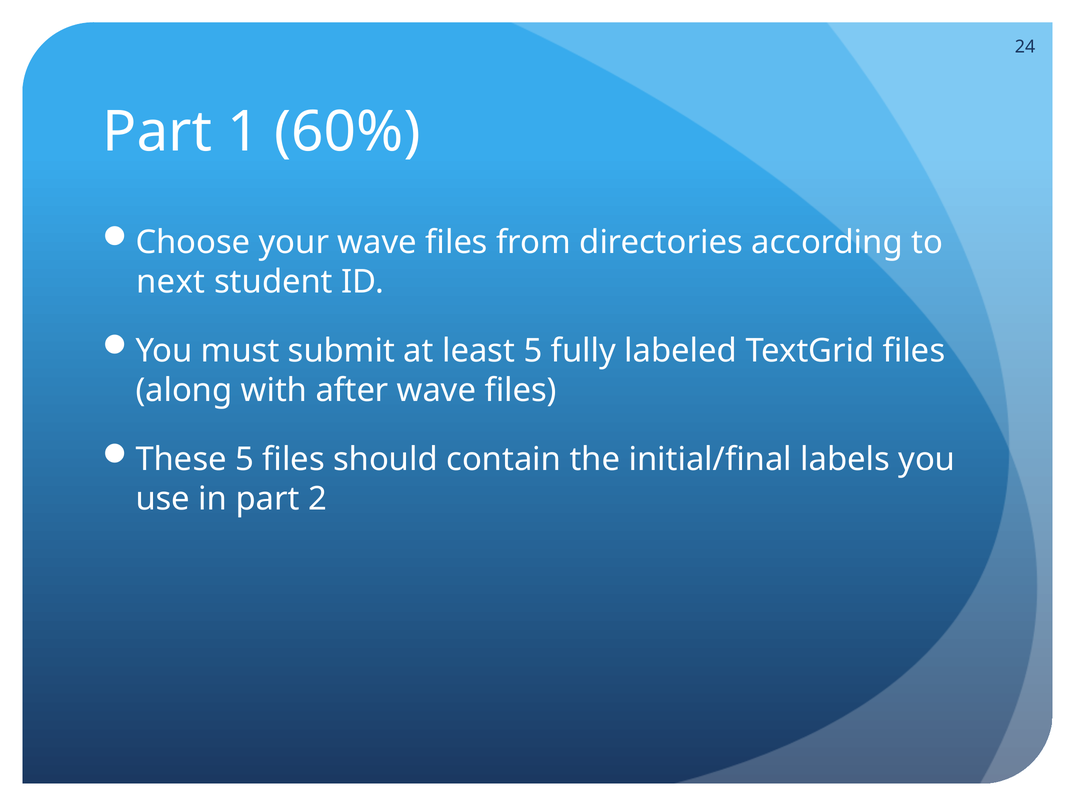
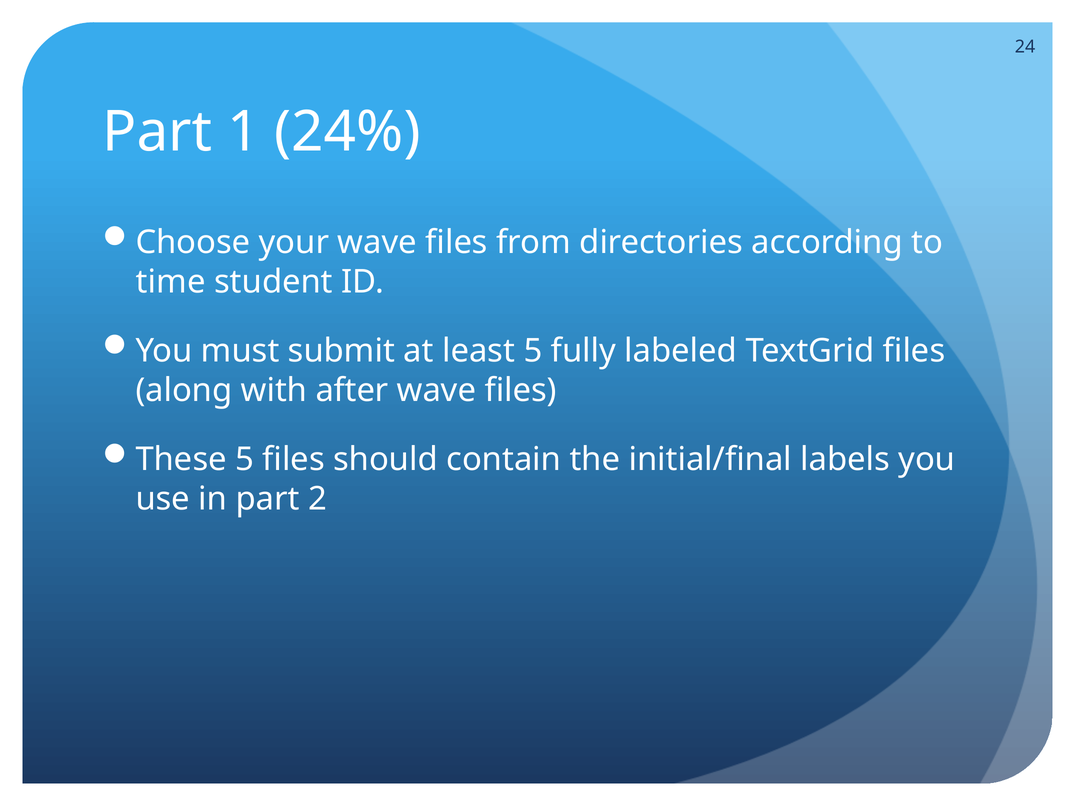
60%: 60% -> 24%
next: next -> time
